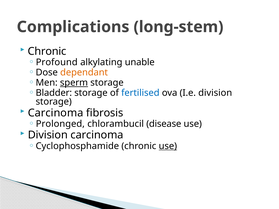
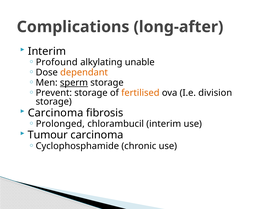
long-stem: long-stem -> long-after
Chronic at (47, 51): Chronic -> Interim
Bladder: Bladder -> Prevent
fertilised colour: blue -> orange
chlorambucil disease: disease -> interim
Division at (48, 135): Division -> Tumour
use at (168, 146) underline: present -> none
